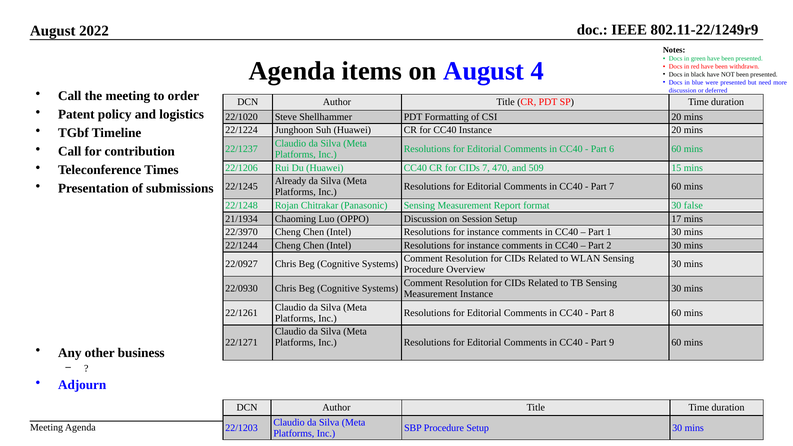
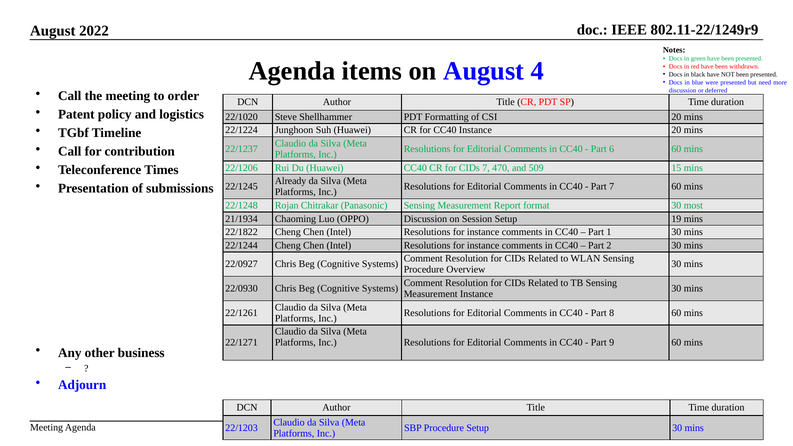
false: false -> most
Setup 17: 17 -> 19
22/3970: 22/3970 -> 22/1822
